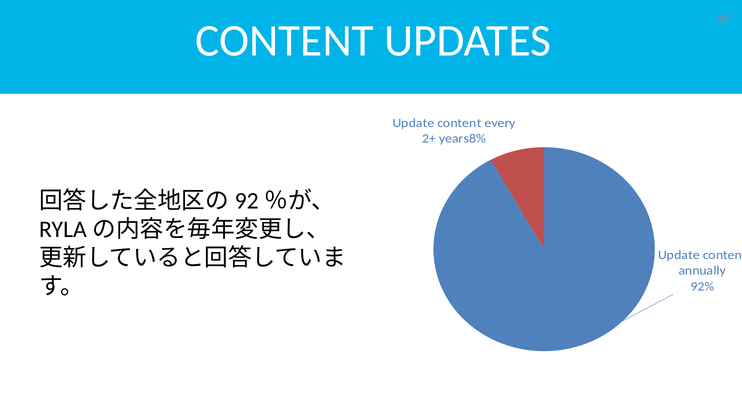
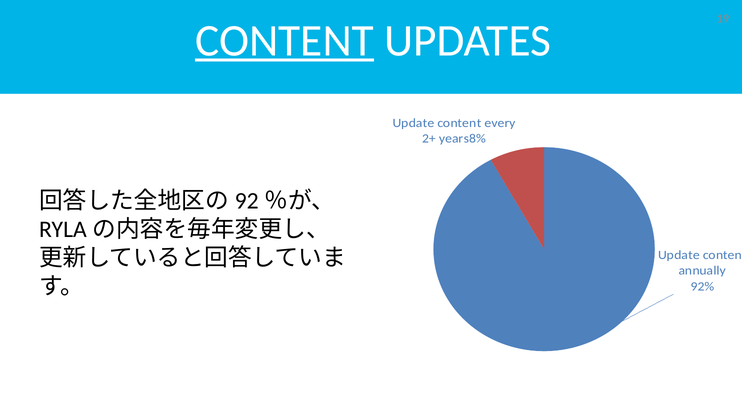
CONTENT at (284, 40) underline: none -> present
